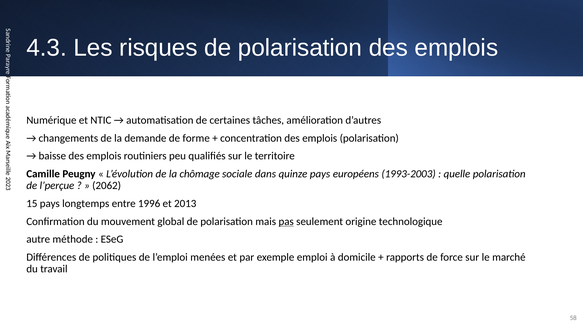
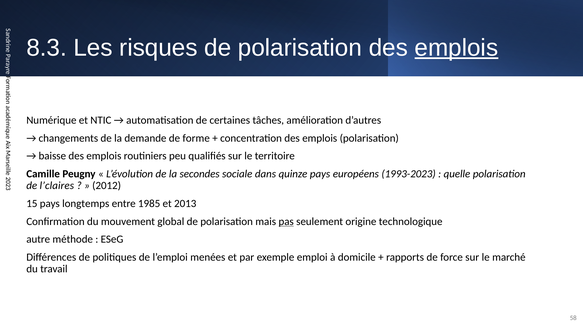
4.3: 4.3 -> 8.3
emplois at (456, 48) underline: none -> present
chômage: chômage -> secondes
1993-2003: 1993-2003 -> 1993-2023
l’perçue: l’perçue -> l’claires
2062: 2062 -> 2012
1996: 1996 -> 1985
